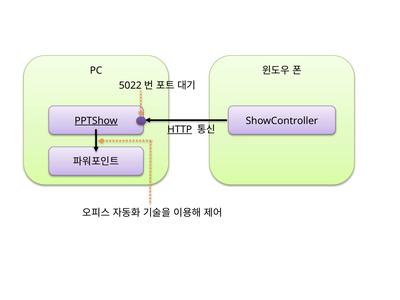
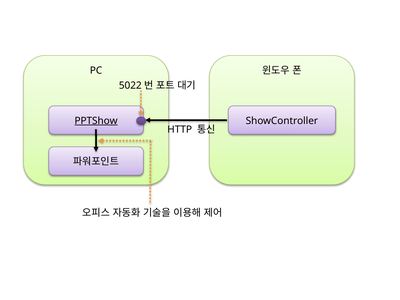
HTTP underline: present -> none
